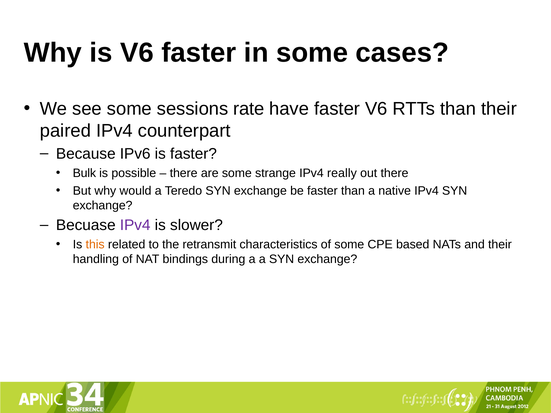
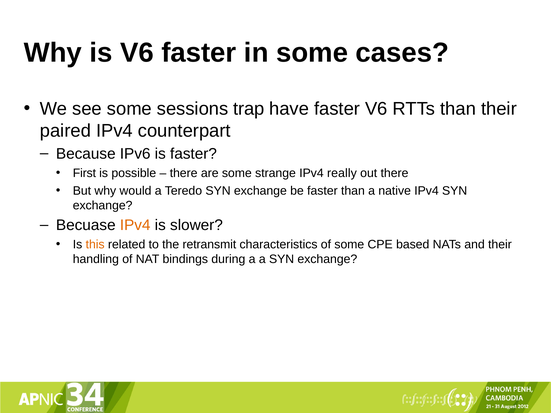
rate: rate -> trap
Bulk: Bulk -> First
IPv4 at (135, 225) colour: purple -> orange
